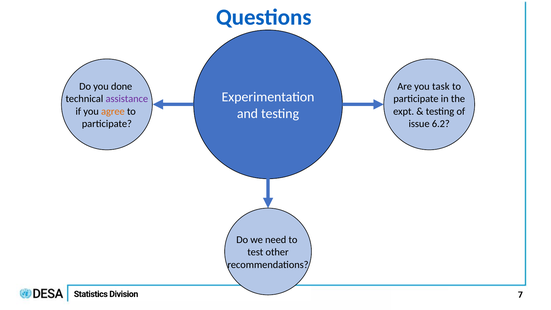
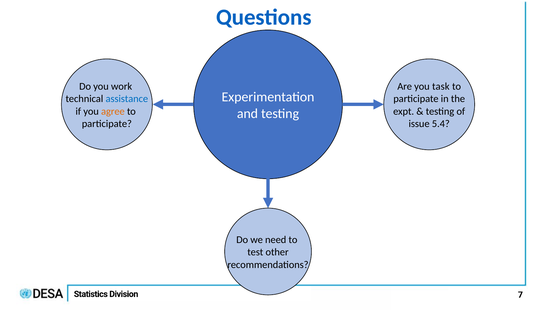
done: done -> work
assistance colour: purple -> blue
6.2: 6.2 -> 5.4
